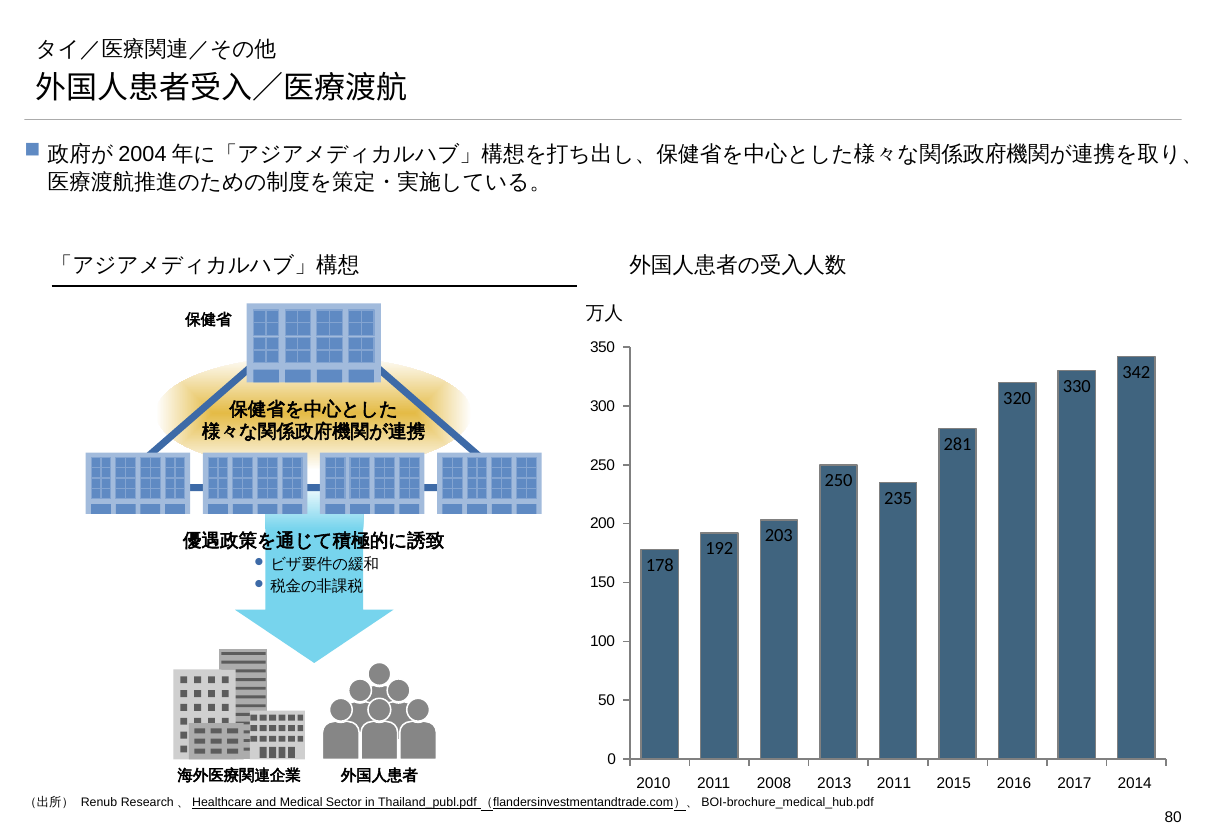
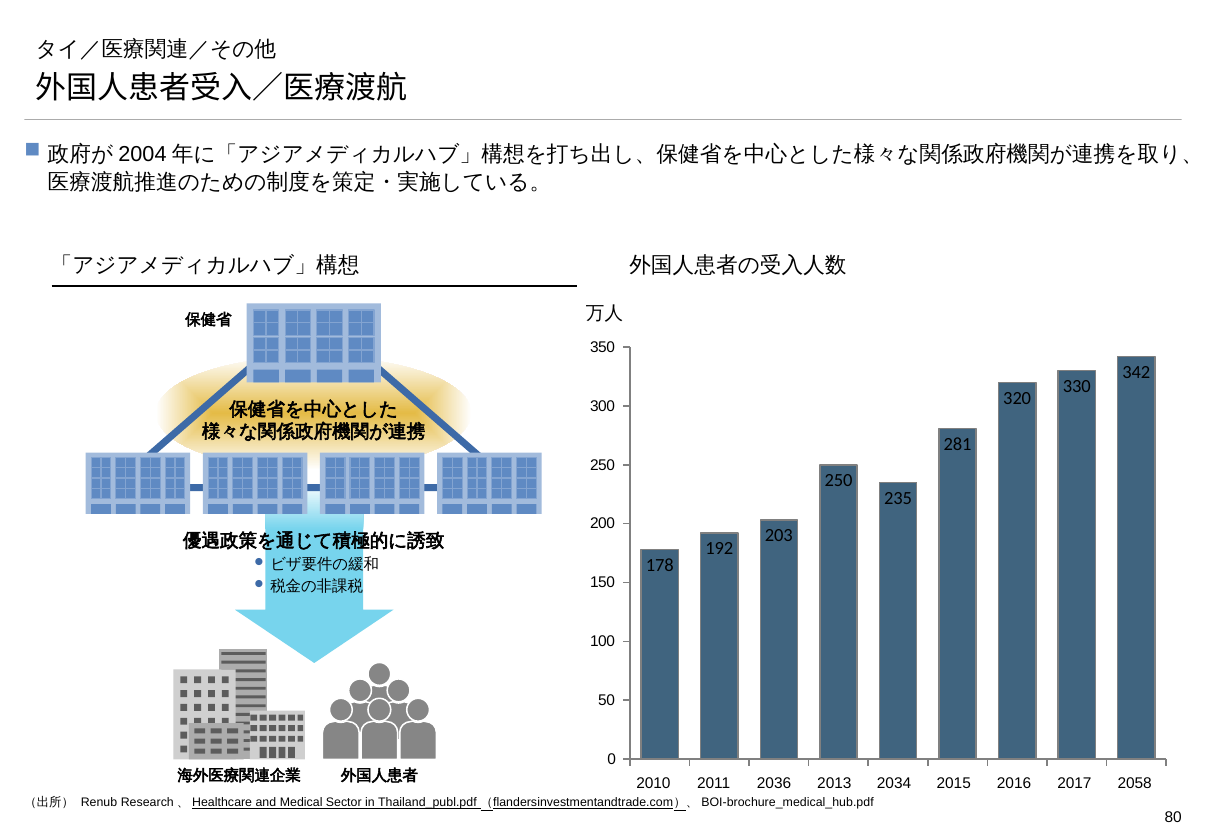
2008: 2008 -> 2036
2011 at (894, 783): 2011 -> 2034
2014: 2014 -> 2058
